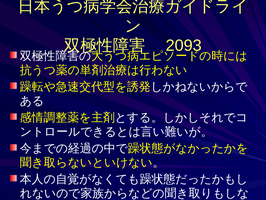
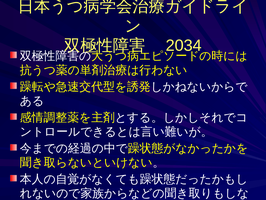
2093: 2093 -> 2034
